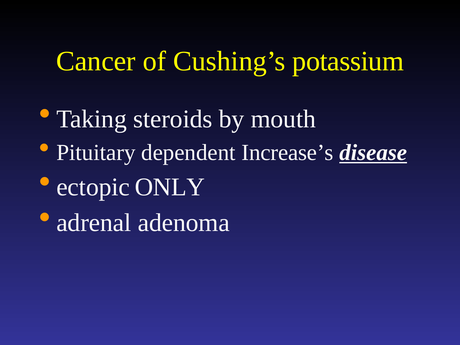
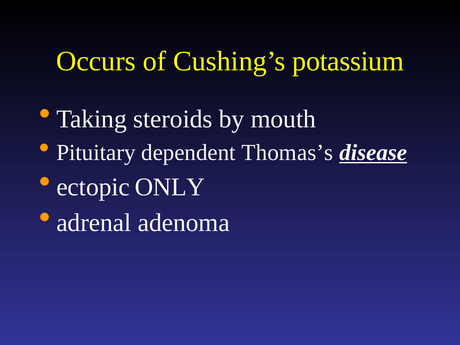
Cancer: Cancer -> Occurs
Increase’s: Increase’s -> Thomas’s
